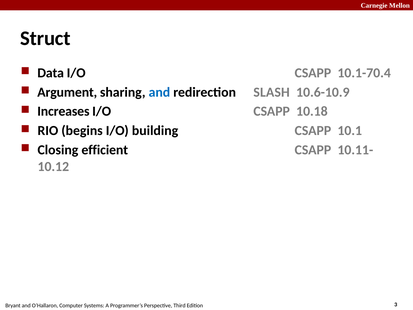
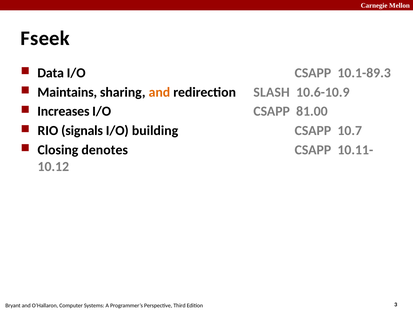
Struct: Struct -> Fseek
10.1-70.4: 10.1-70.4 -> 10.1-89.3
Argument: Argument -> Maintains
and at (159, 92) colour: blue -> orange
10.18: 10.18 -> 81.00
begins: begins -> signals
10.1: 10.1 -> 10.7
efficient: efficient -> denotes
